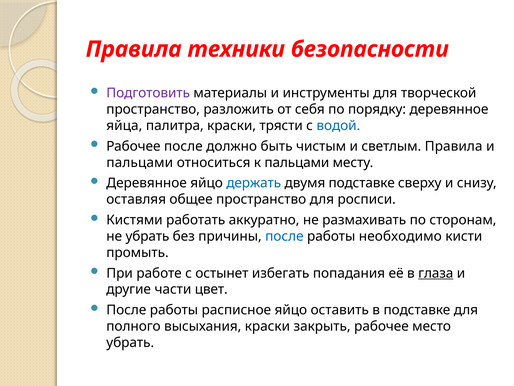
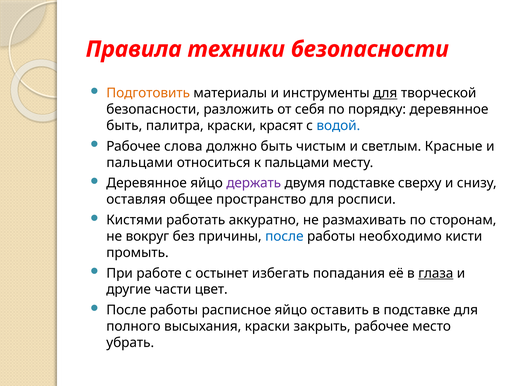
Подготовить colour: purple -> orange
для at (385, 93) underline: none -> present
пространство at (153, 109): пространство -> безопасности
яйца at (124, 126): яйца -> быть
трясти: трясти -> красят
Рабочее после: после -> слова
светлым Правила: Правила -> Красные
держать colour: blue -> purple
не убрать: убрать -> вокруг
